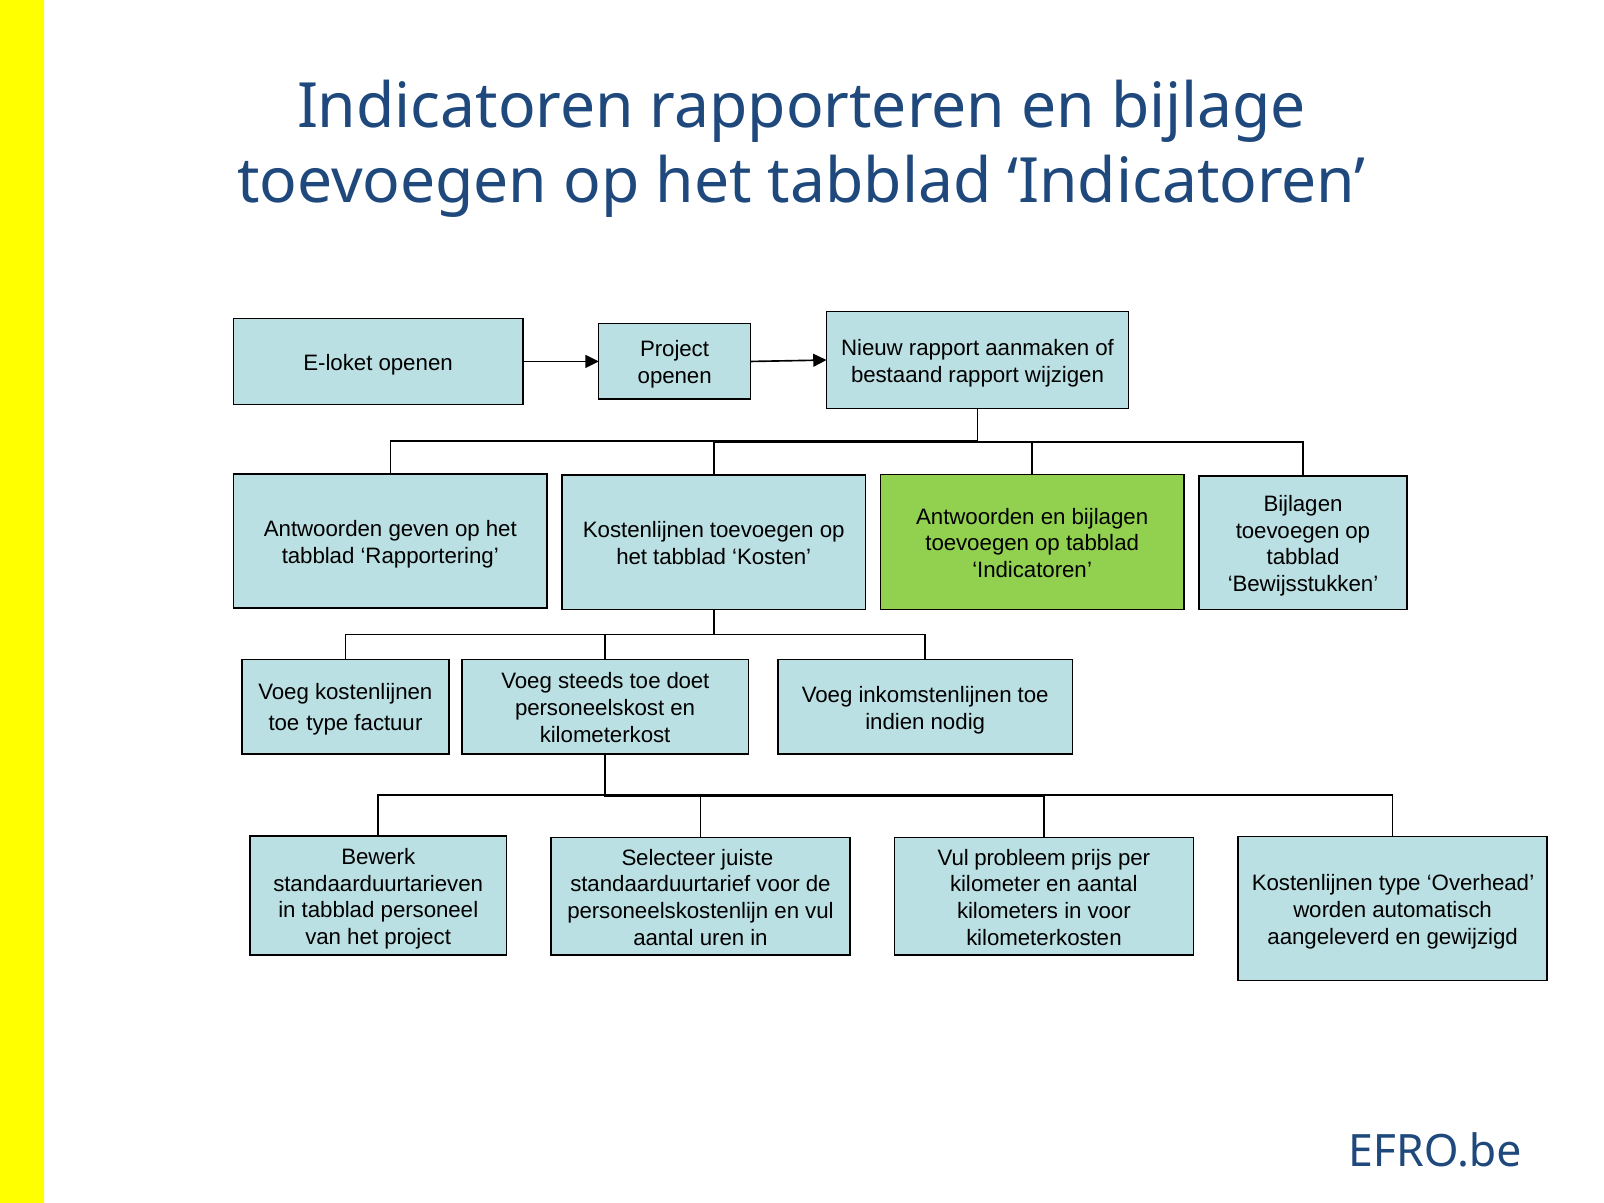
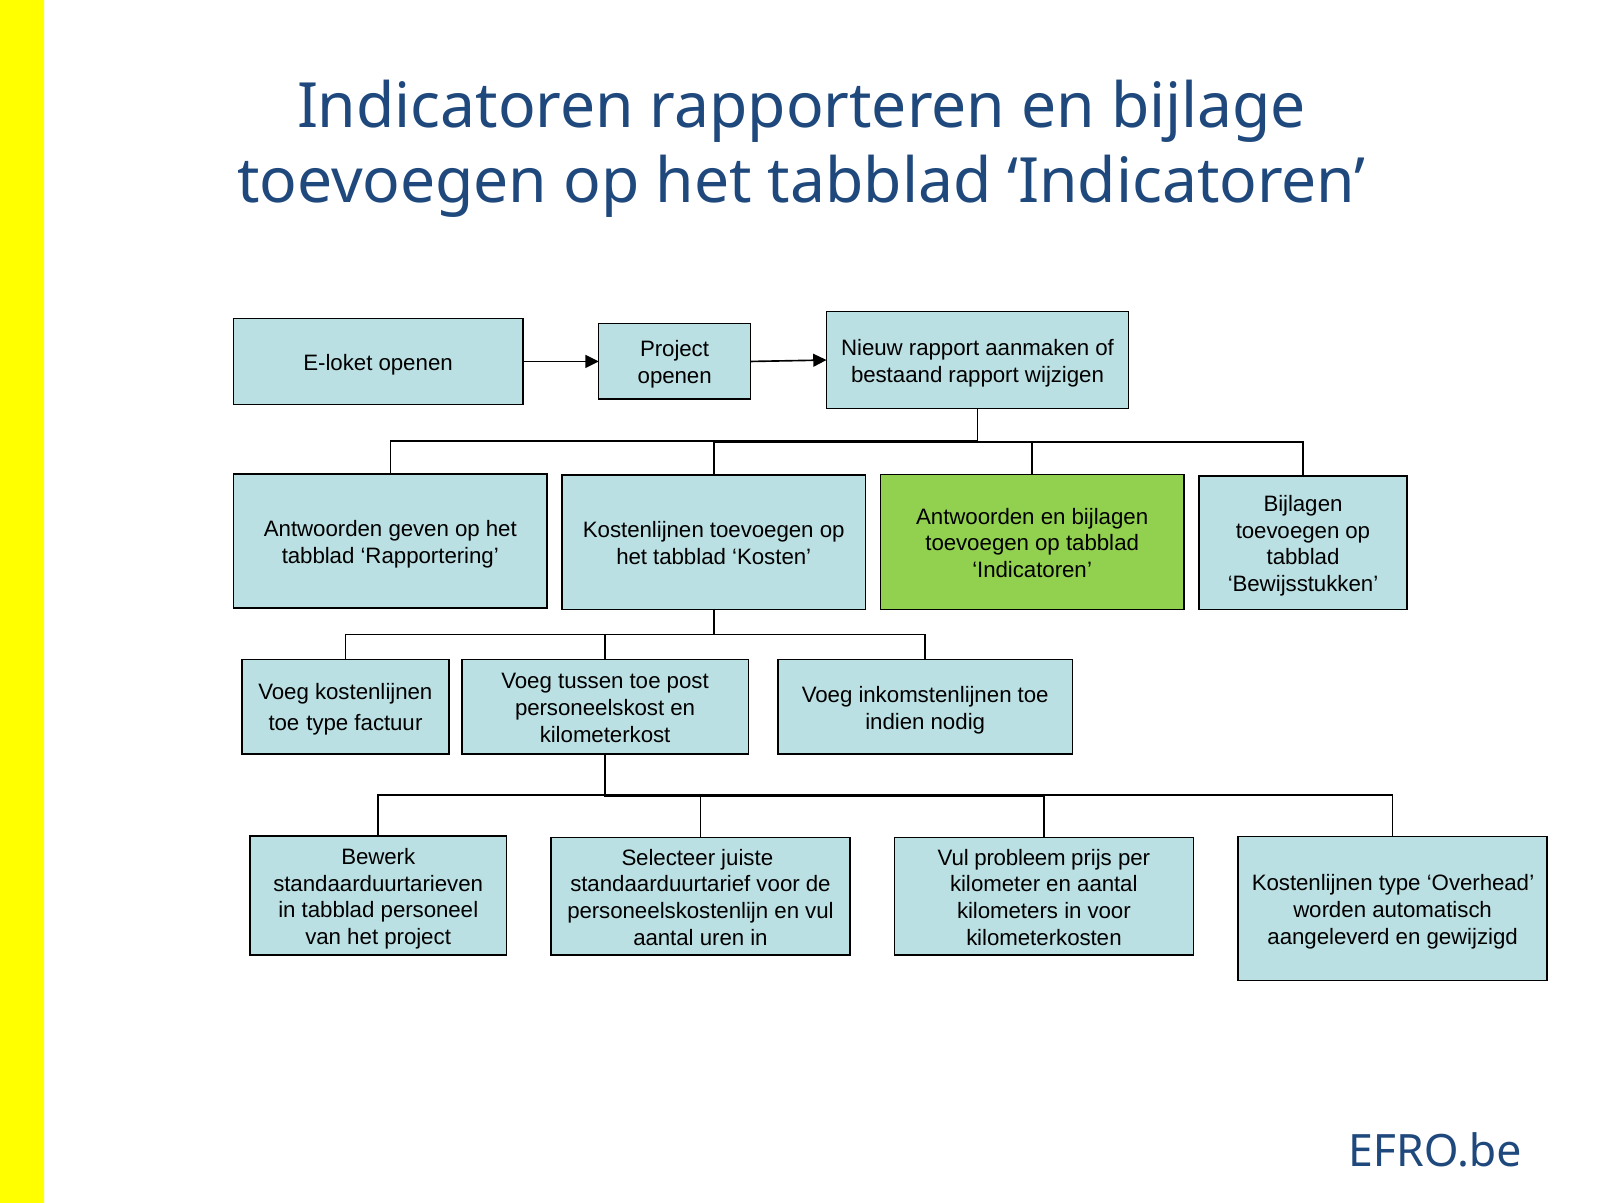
steeds: steeds -> tussen
doet: doet -> post
